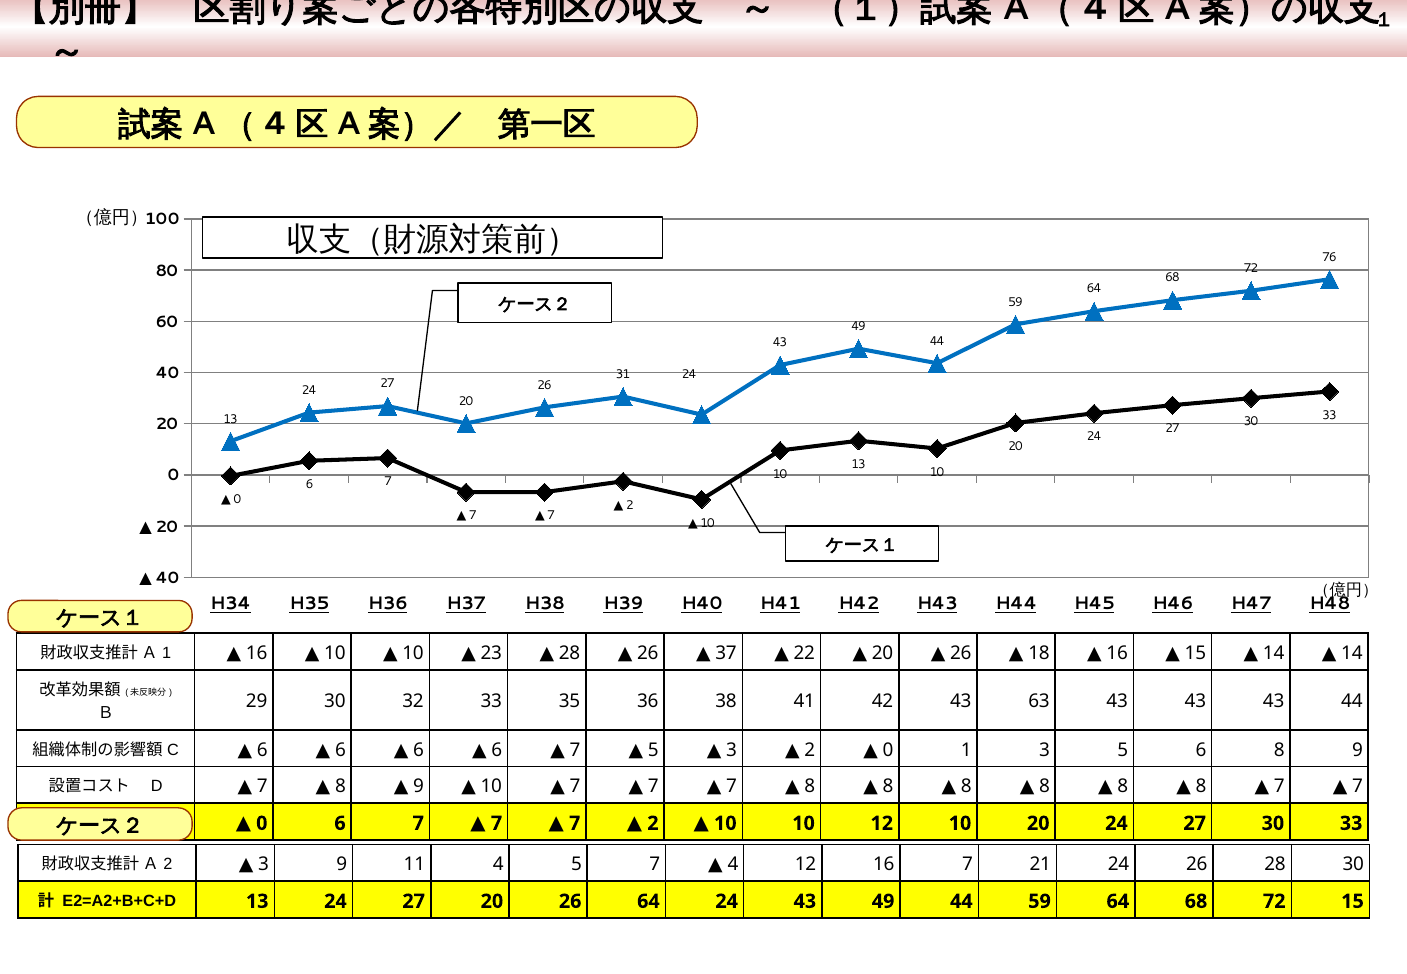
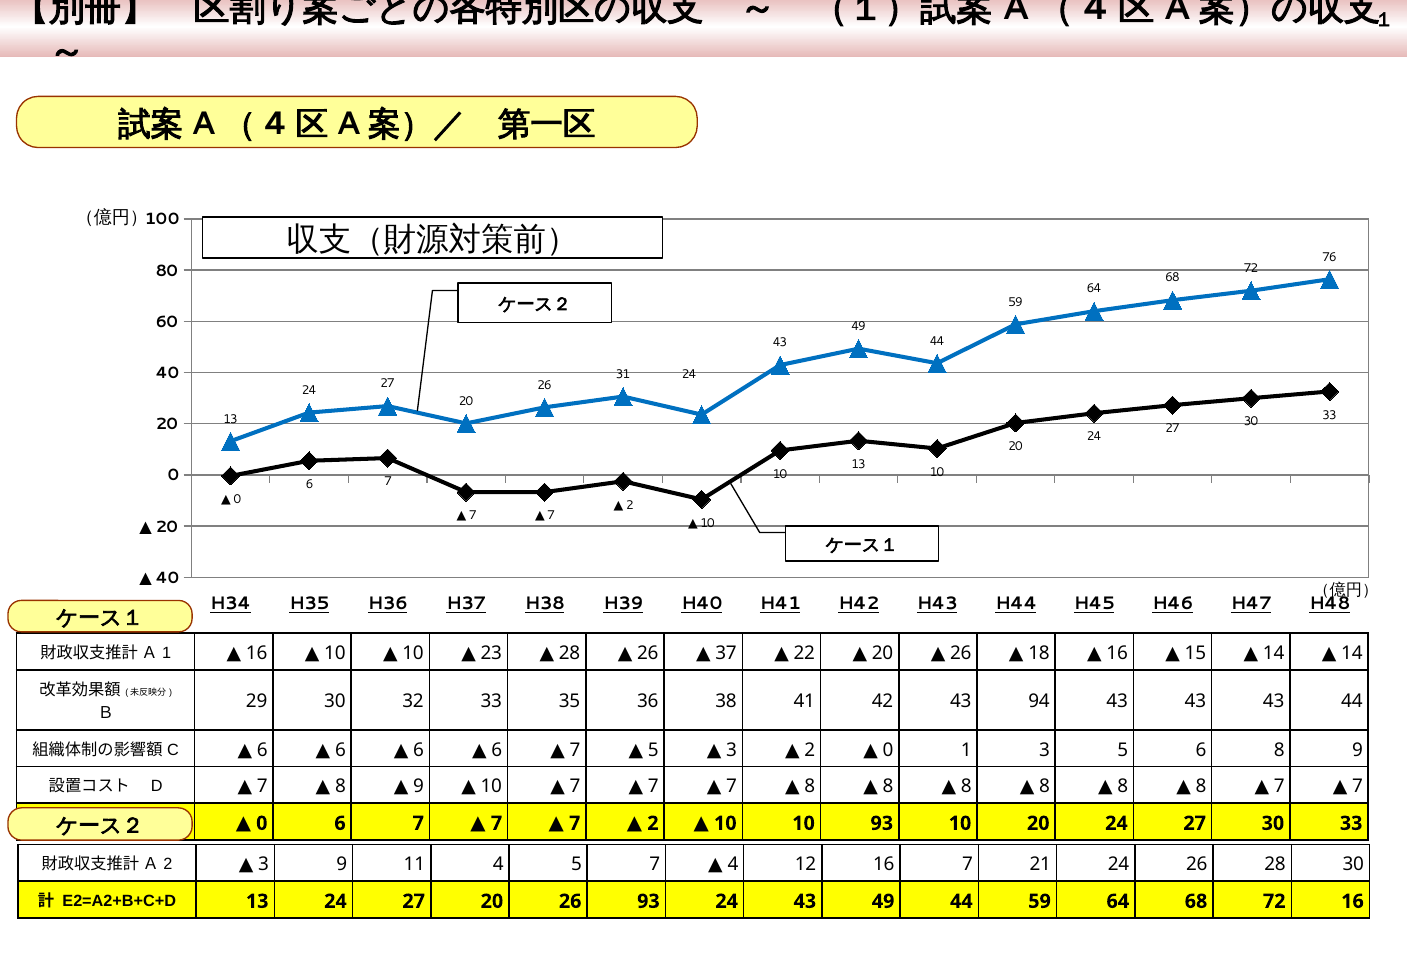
63: 63 -> 94
10 12: 12 -> 93
26 64: 64 -> 93
72 15: 15 -> 16
